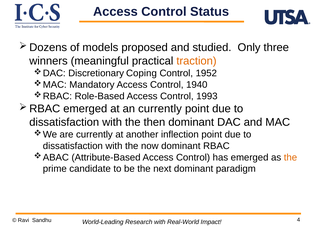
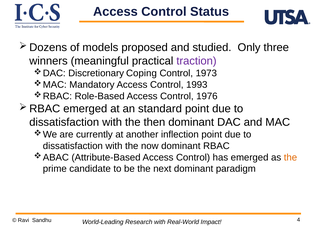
traction colour: orange -> purple
1952: 1952 -> 1973
1940: 1940 -> 1993
1993: 1993 -> 1976
an currently: currently -> standard
